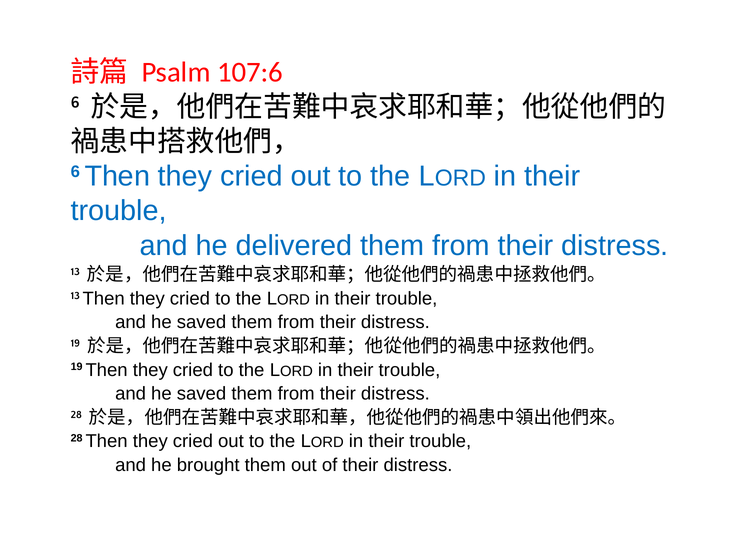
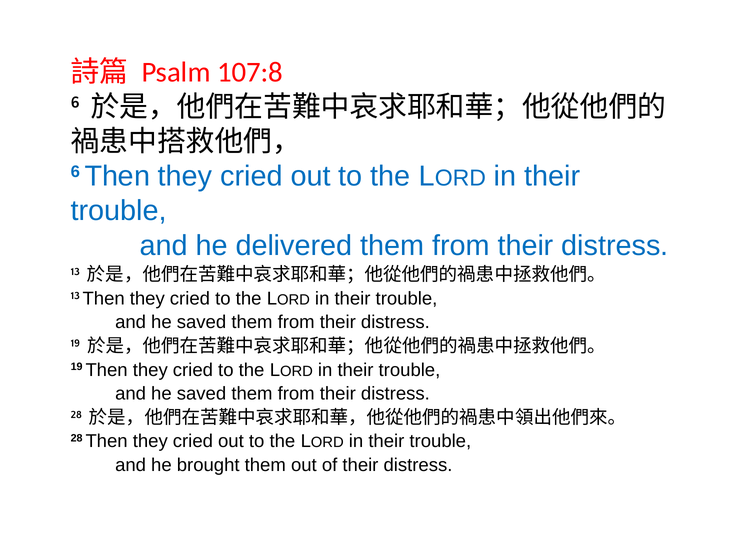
107:6: 107:6 -> 107:8
